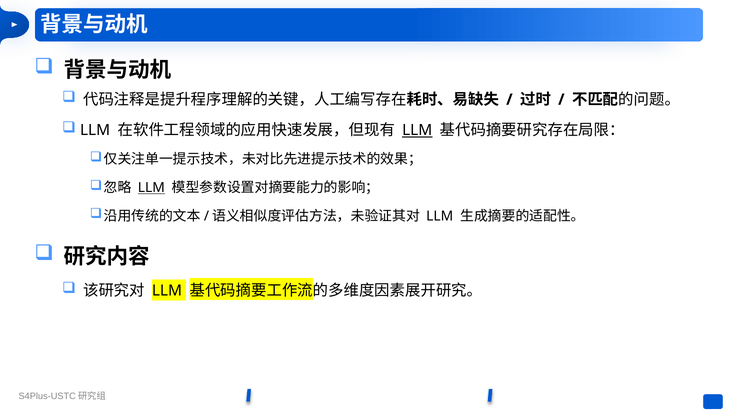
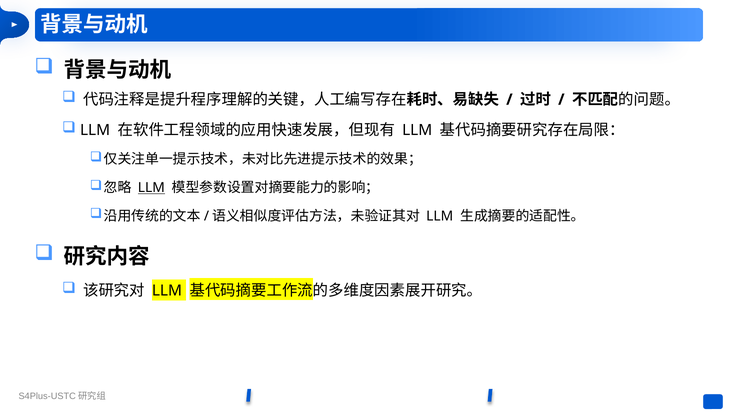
LLM at (417, 130) underline: present -> none
